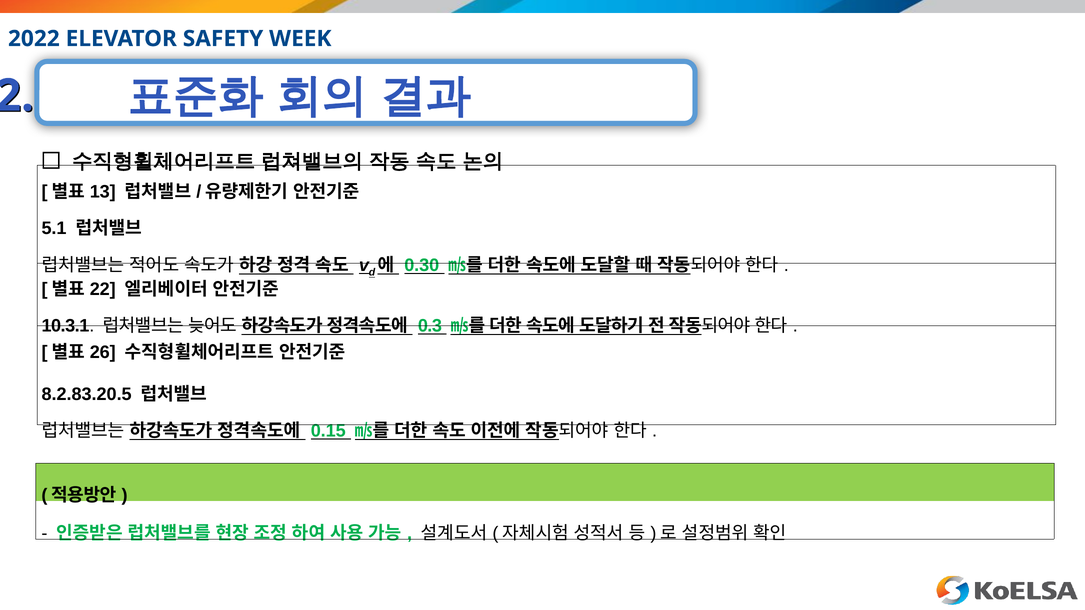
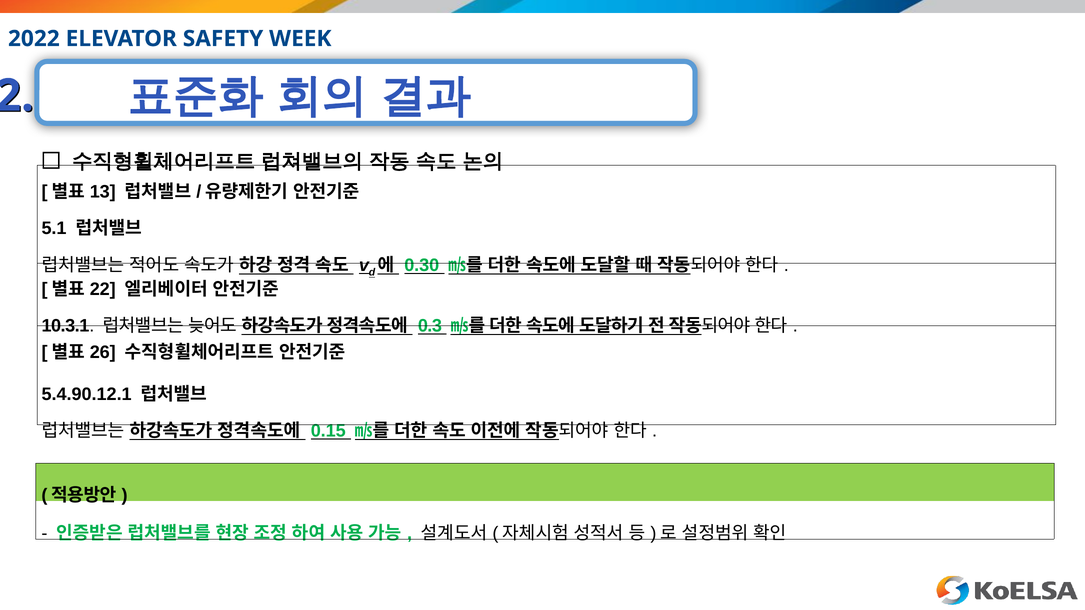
8.2.83.20.5: 8.2.83.20.5 -> 5.4.90.12.1
